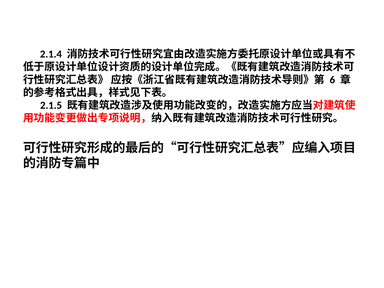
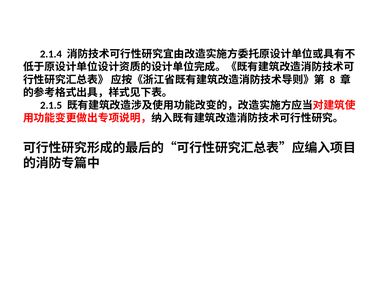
6: 6 -> 8
